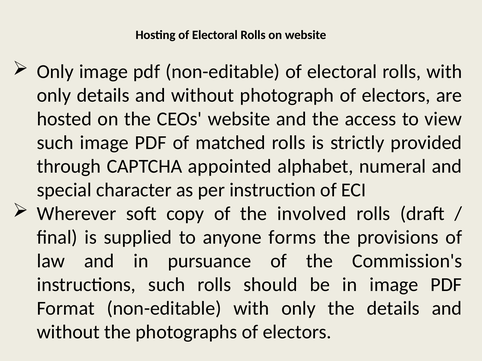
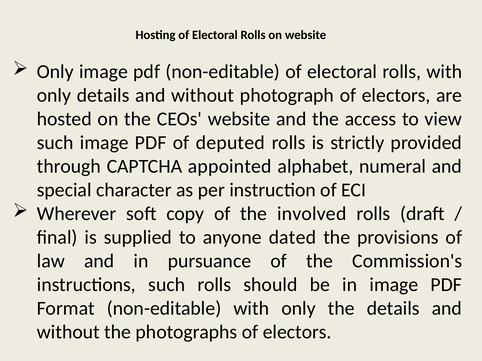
matched: matched -> deputed
forms: forms -> dated
